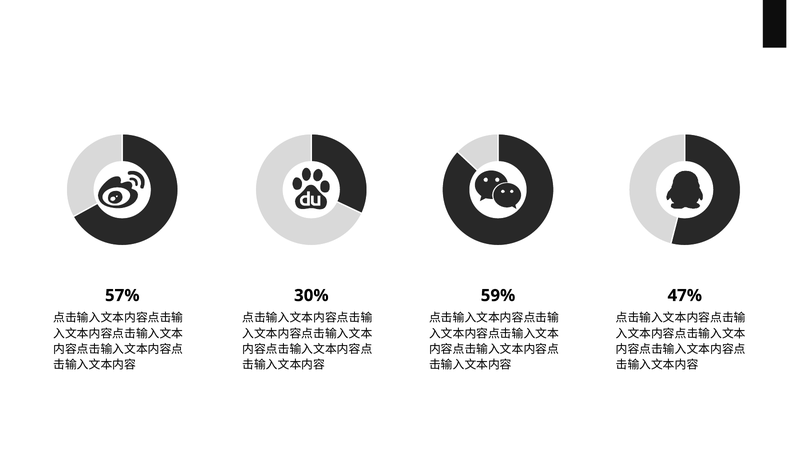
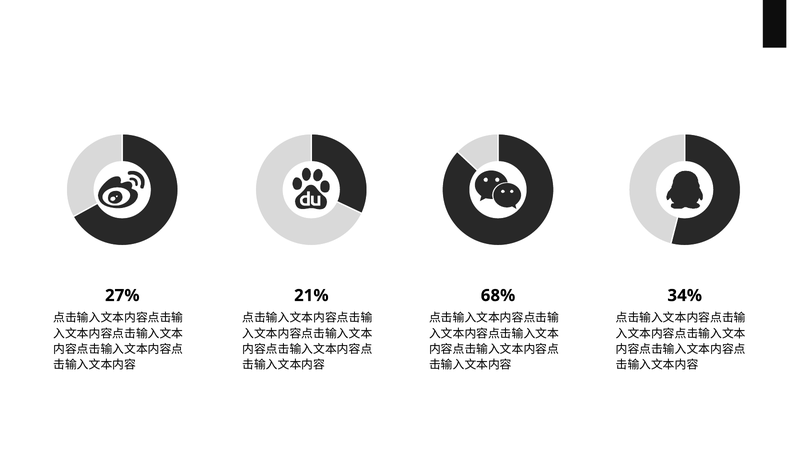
57%: 57% -> 27%
30%: 30% -> 21%
59%: 59% -> 68%
47%: 47% -> 34%
